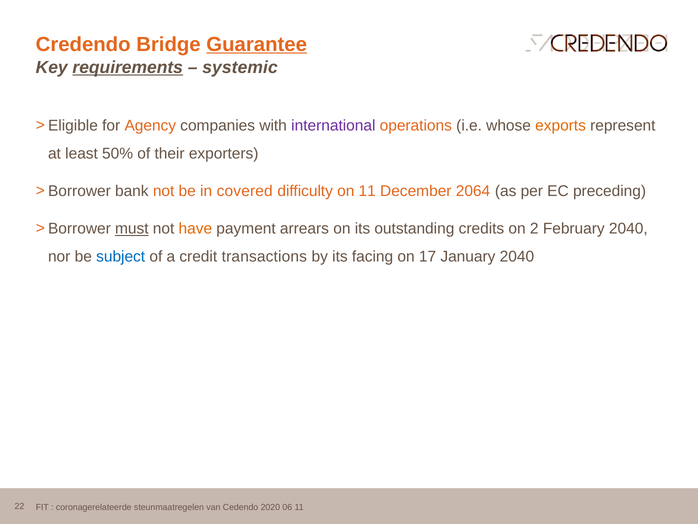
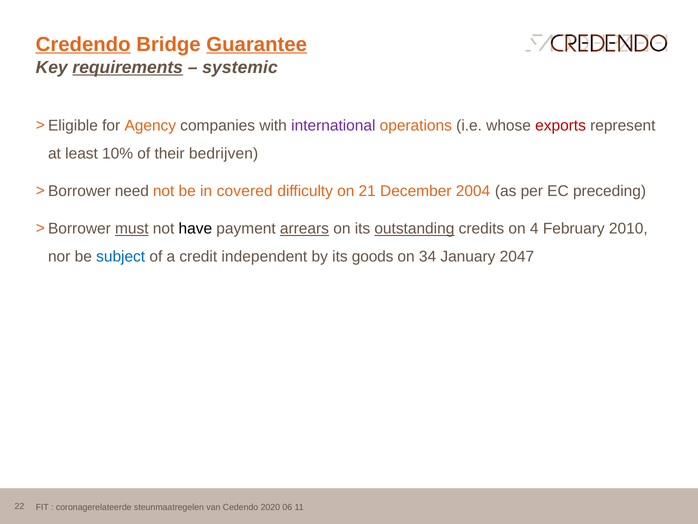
Credendo underline: none -> present
exports colour: orange -> red
50%: 50% -> 10%
exporters: exporters -> bedrijven
bank: bank -> need
on 11: 11 -> 21
2064: 2064 -> 2004
have colour: orange -> black
arrears underline: none -> present
outstanding underline: none -> present
2: 2 -> 4
February 2040: 2040 -> 2010
transactions: transactions -> independent
facing: facing -> goods
17: 17 -> 34
January 2040: 2040 -> 2047
